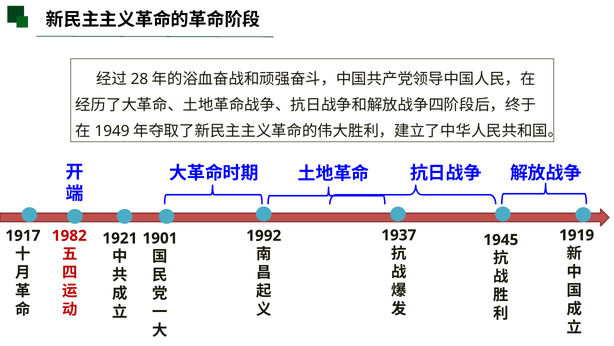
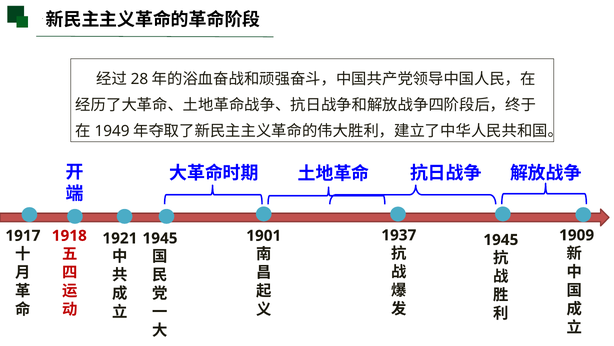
1919: 1919 -> 1909
1982: 1982 -> 1918
1992: 1992 -> 1901
1901 at (160, 238): 1901 -> 1945
